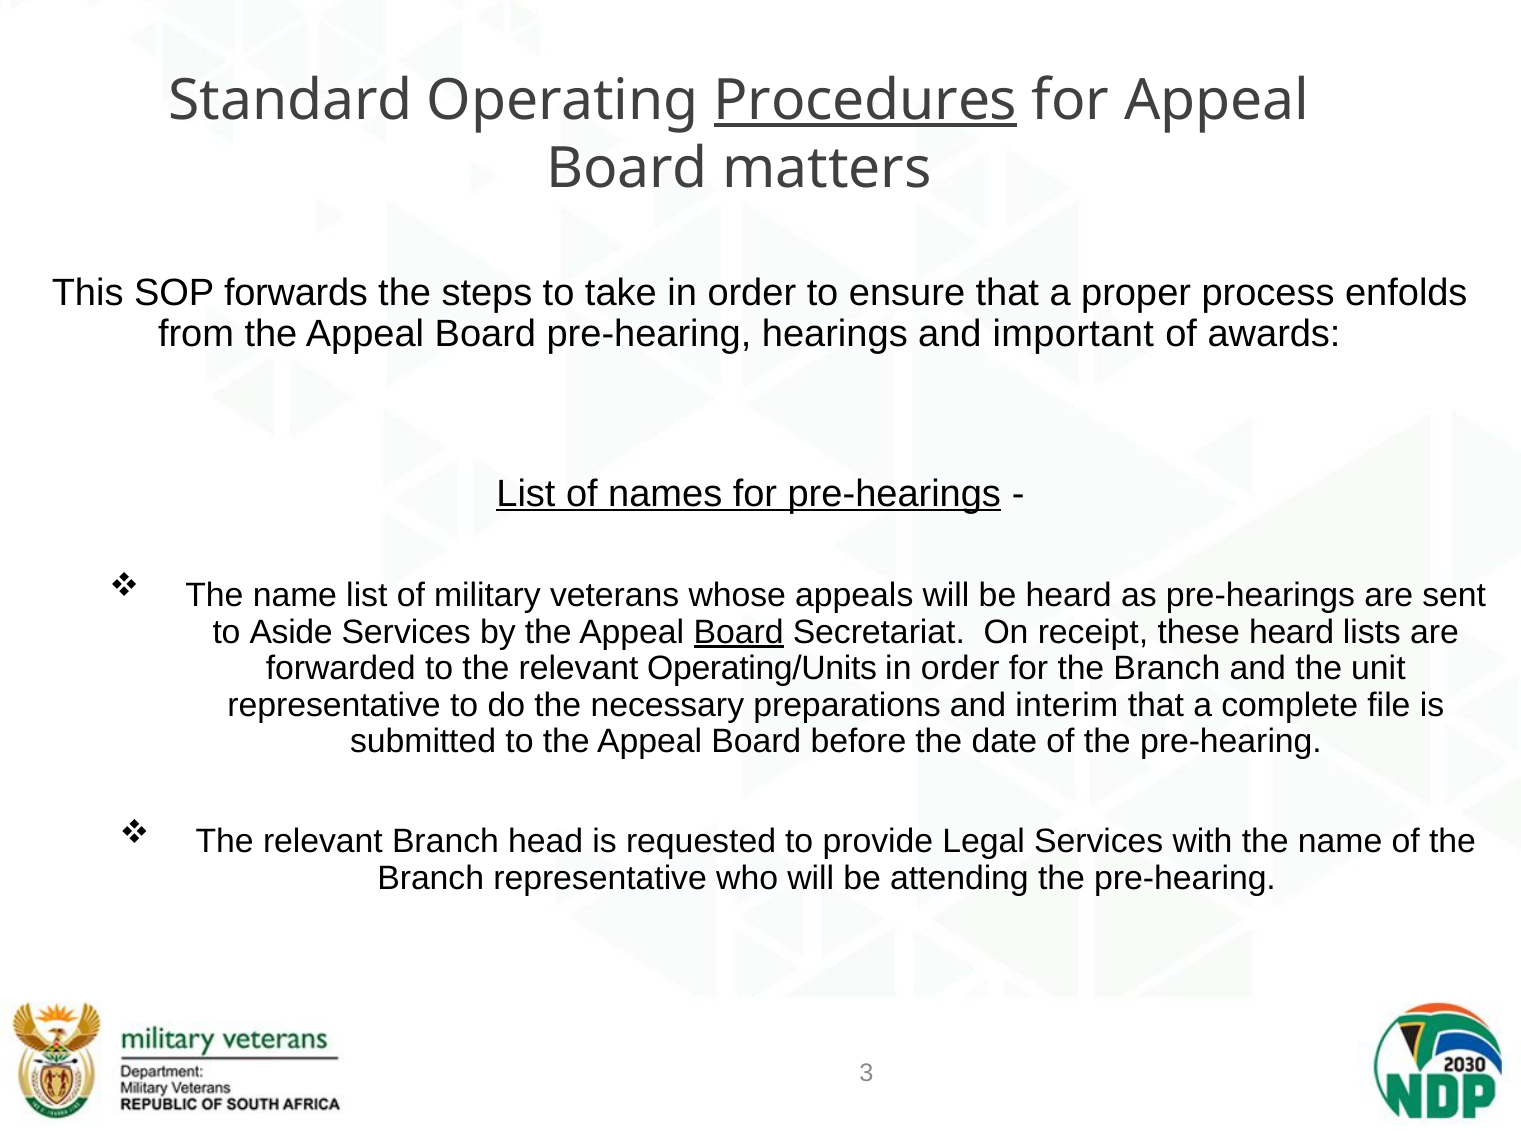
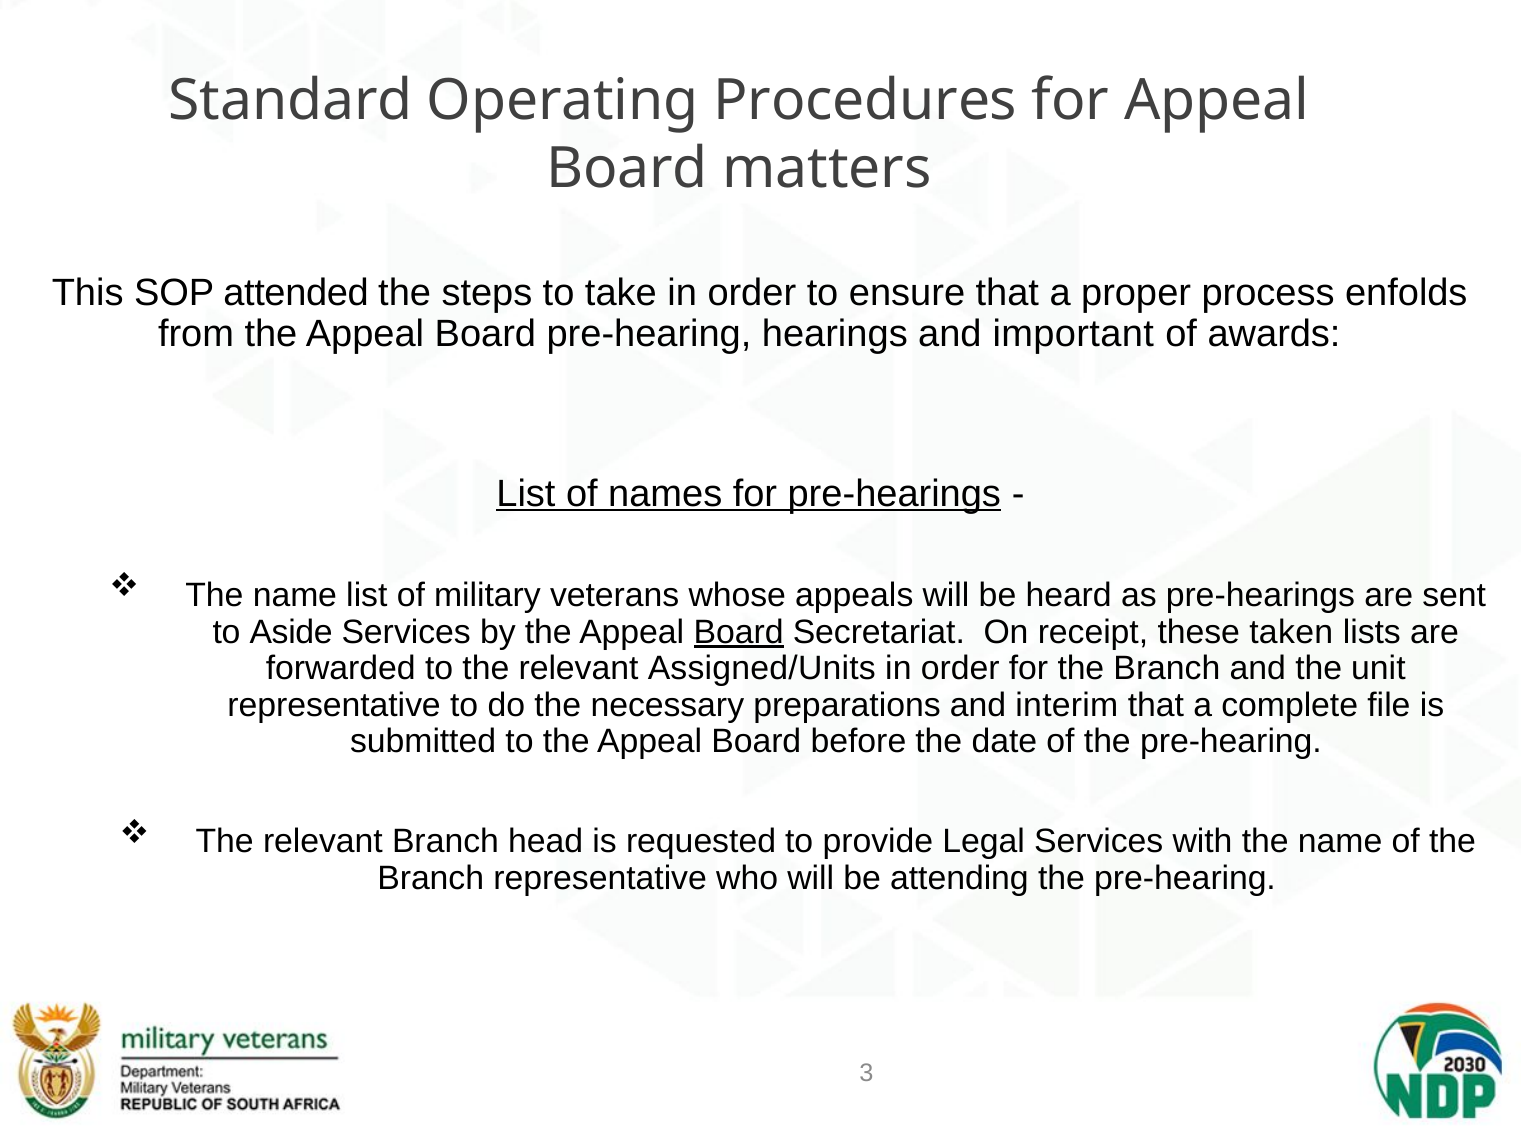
Procedures underline: present -> none
forwards: forwards -> attended
these heard: heard -> taken
Operating/Units: Operating/Units -> Assigned/Units
